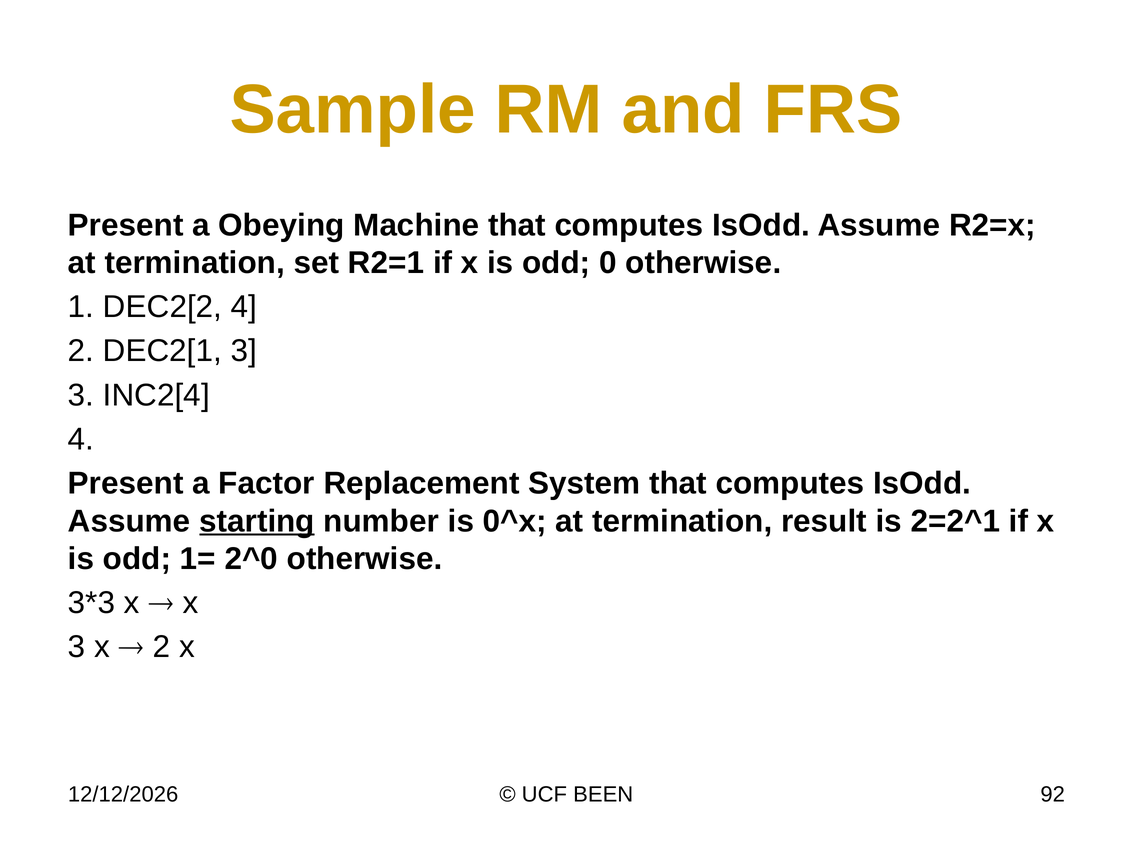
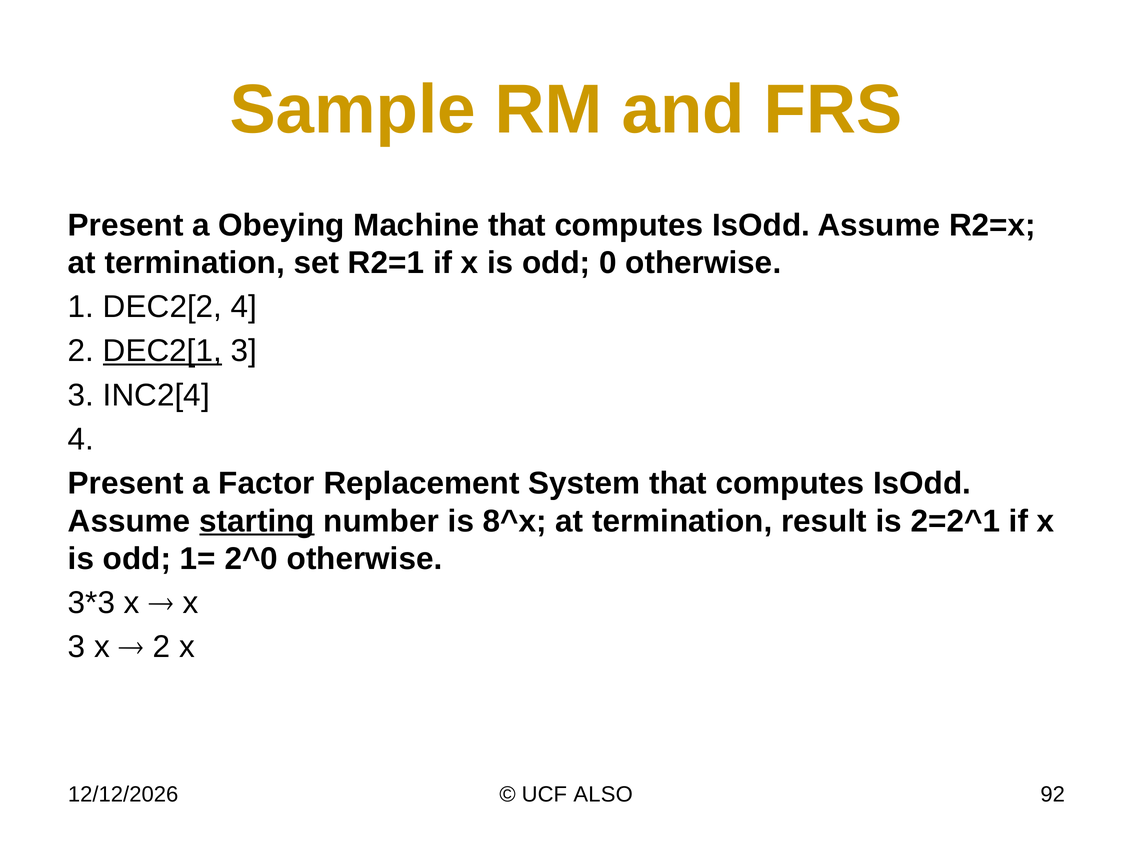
DEC2[1 underline: none -> present
0^x: 0^x -> 8^x
BEEN: BEEN -> ALSO
